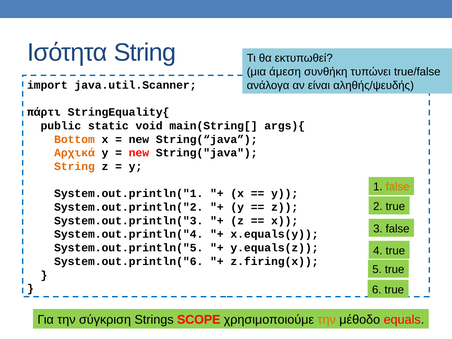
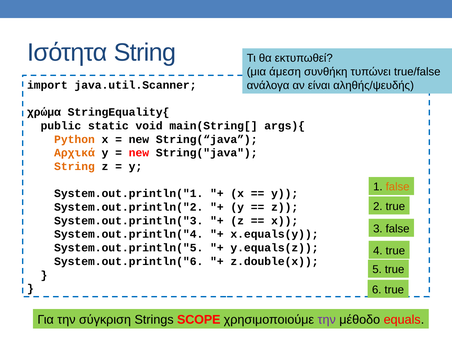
πάρτι: πάρτι -> χρώμα
Bottom: Bottom -> Python
z.firing(x: z.firing(x -> z.double(x
την at (327, 320) colour: orange -> purple
